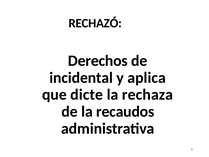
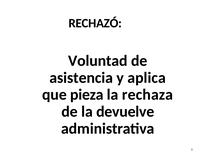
Derechos: Derechos -> Voluntad
incidental: incidental -> asistencia
dicte: dicte -> pieza
recaudos: recaudos -> devuelve
